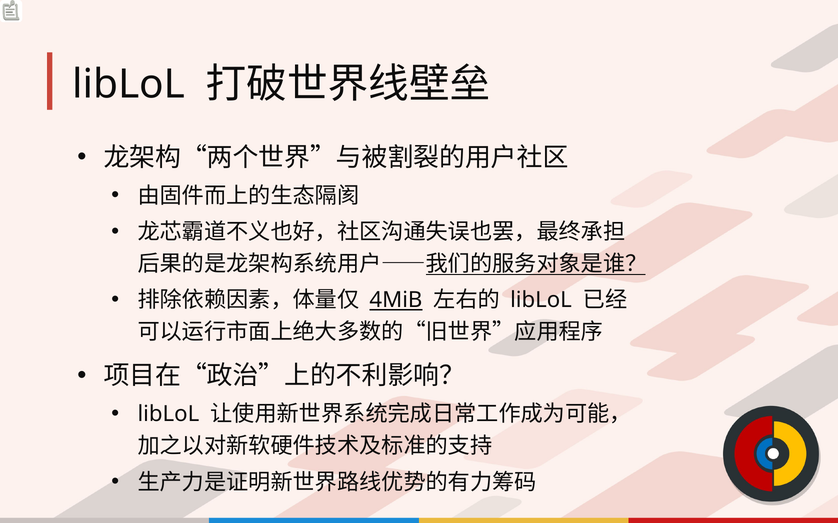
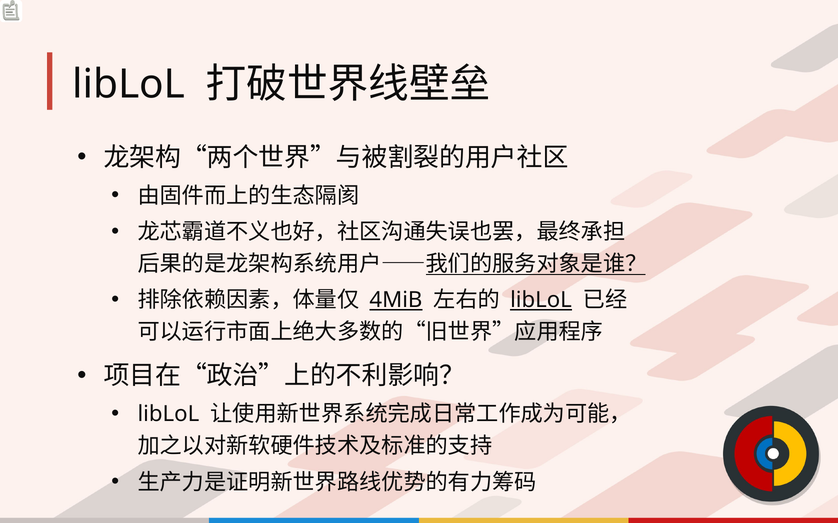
libLoL at (541, 301) underline: none -> present
